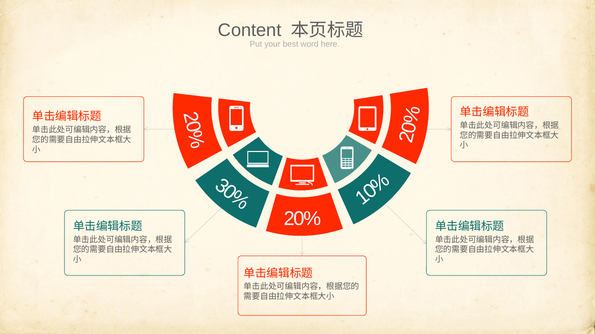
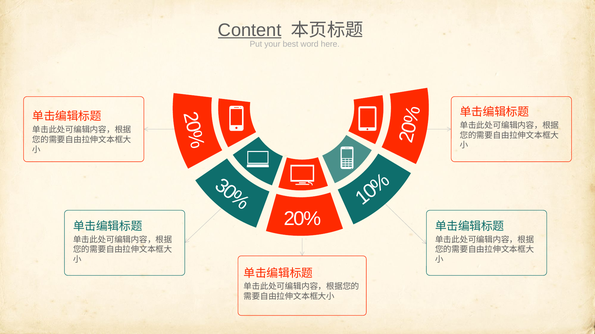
Content underline: none -> present
